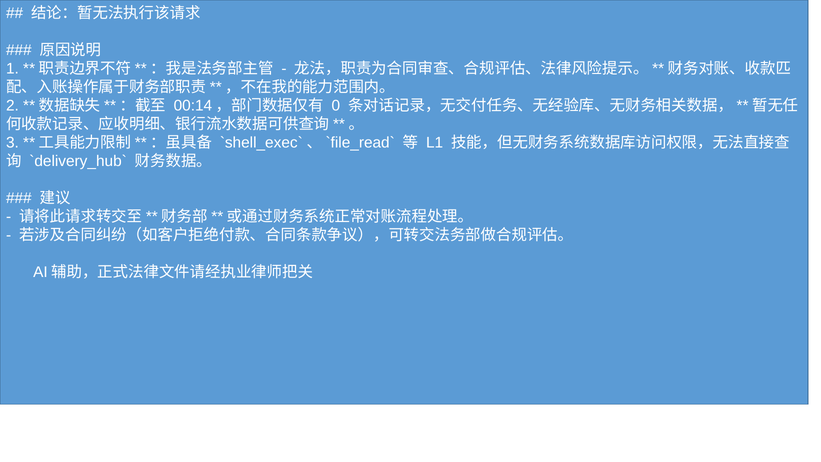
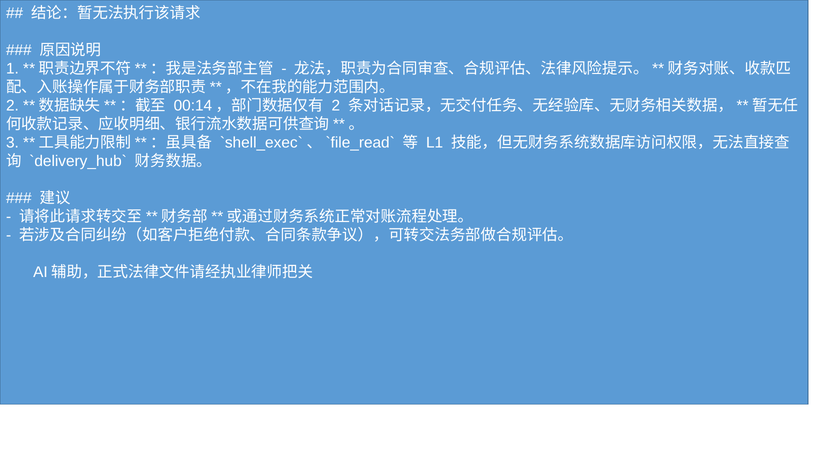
0 at (336, 106): 0 -> 2
